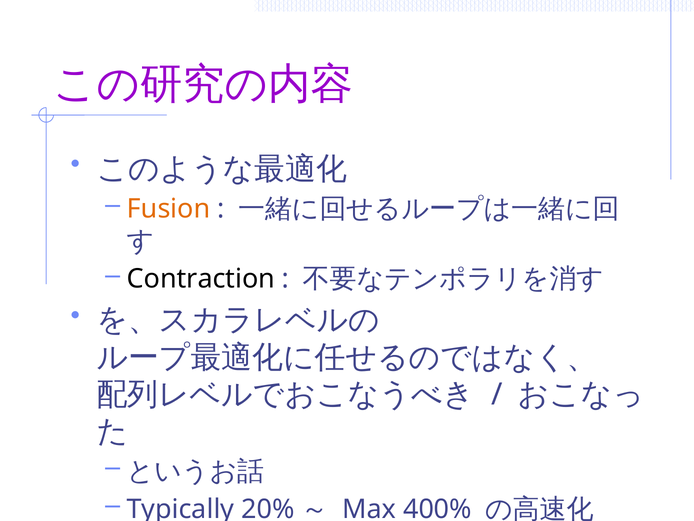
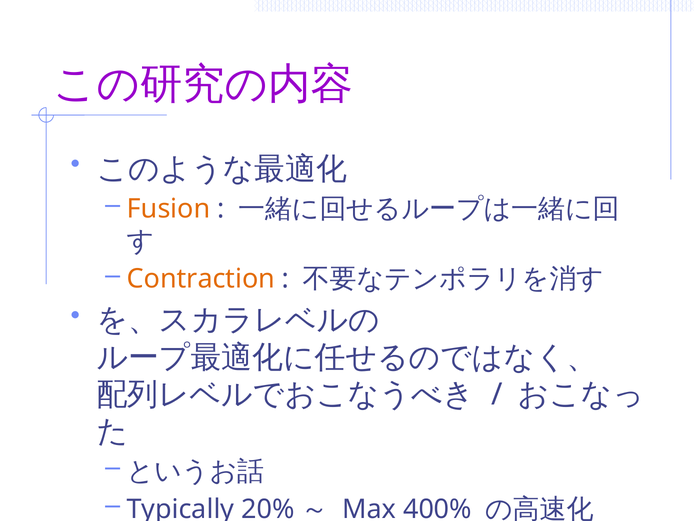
Contraction colour: black -> orange
